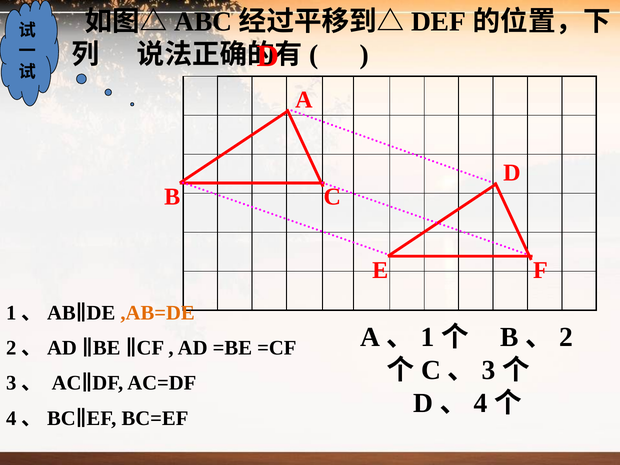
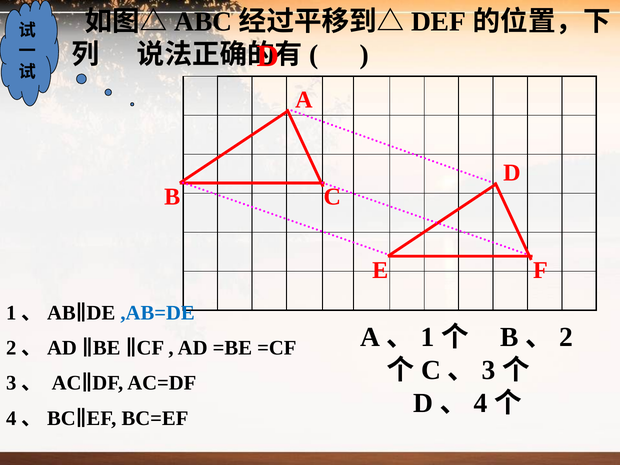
,AB=DE colour: orange -> blue
